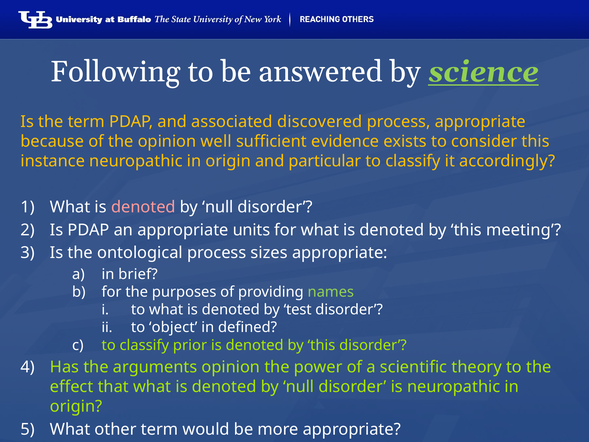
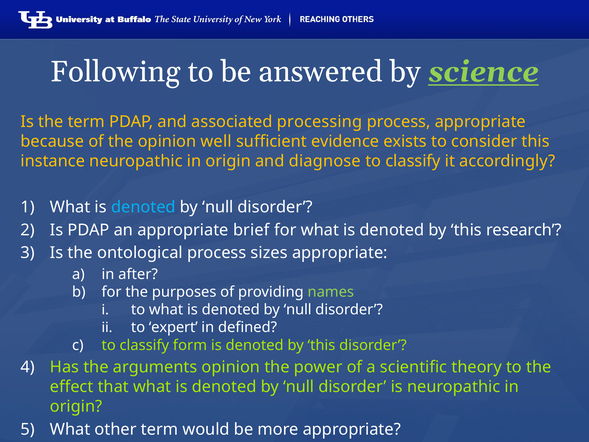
discovered: discovered -> processing
particular: particular -> diagnose
denoted at (143, 207) colour: pink -> light blue
units: units -> brief
meeting: meeting -> research
brief: brief -> after
test at (298, 310): test -> null
object: object -> expert
prior: prior -> form
